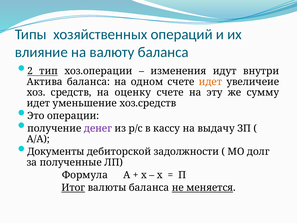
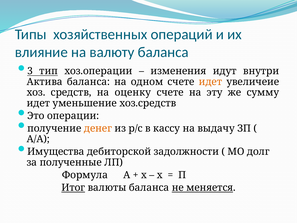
2: 2 -> 3
денег colour: purple -> orange
Документы: Документы -> Имущества
